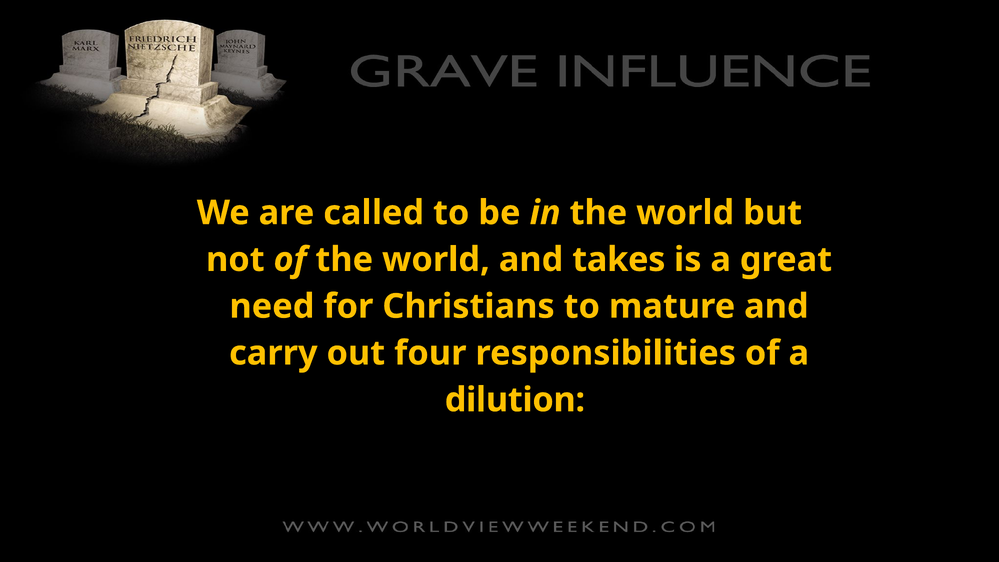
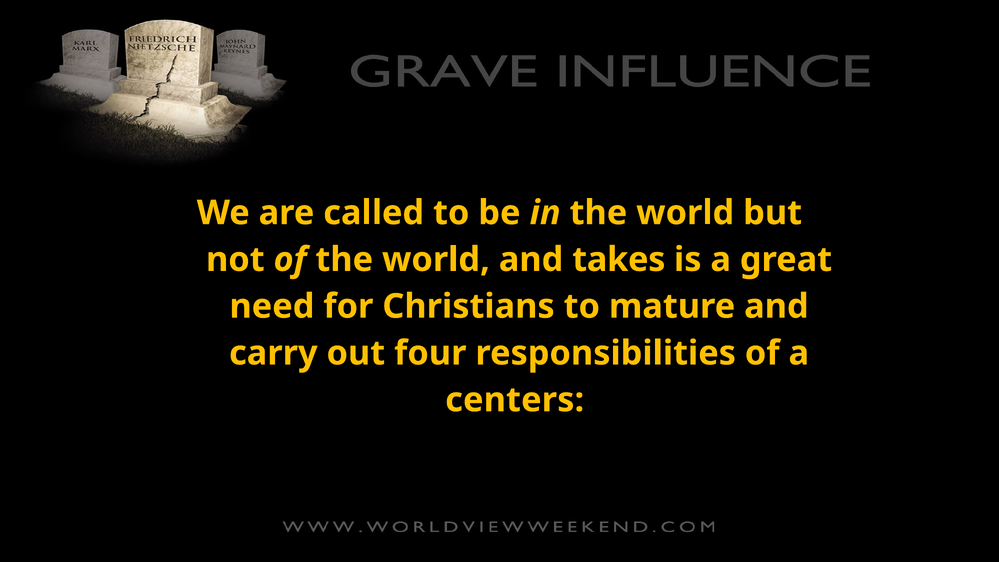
dilution: dilution -> centers
